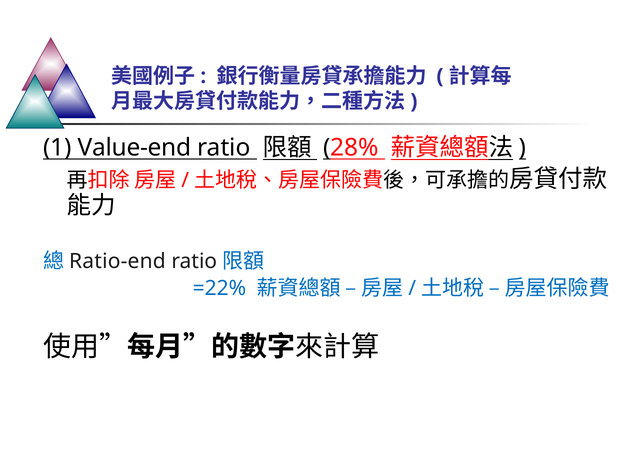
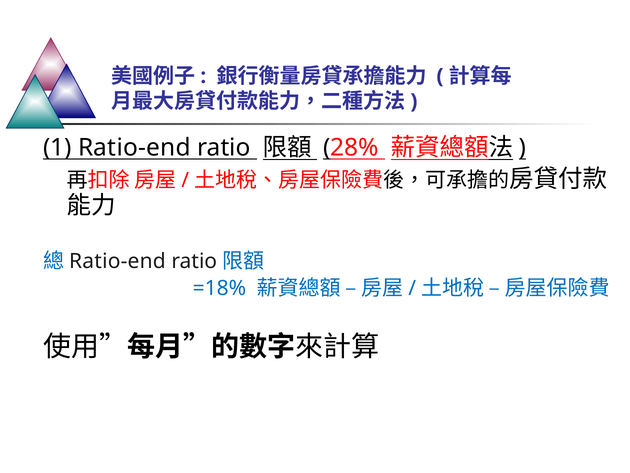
1 Value-end: Value-end -> Ratio-end
=22%: =22% -> =18%
